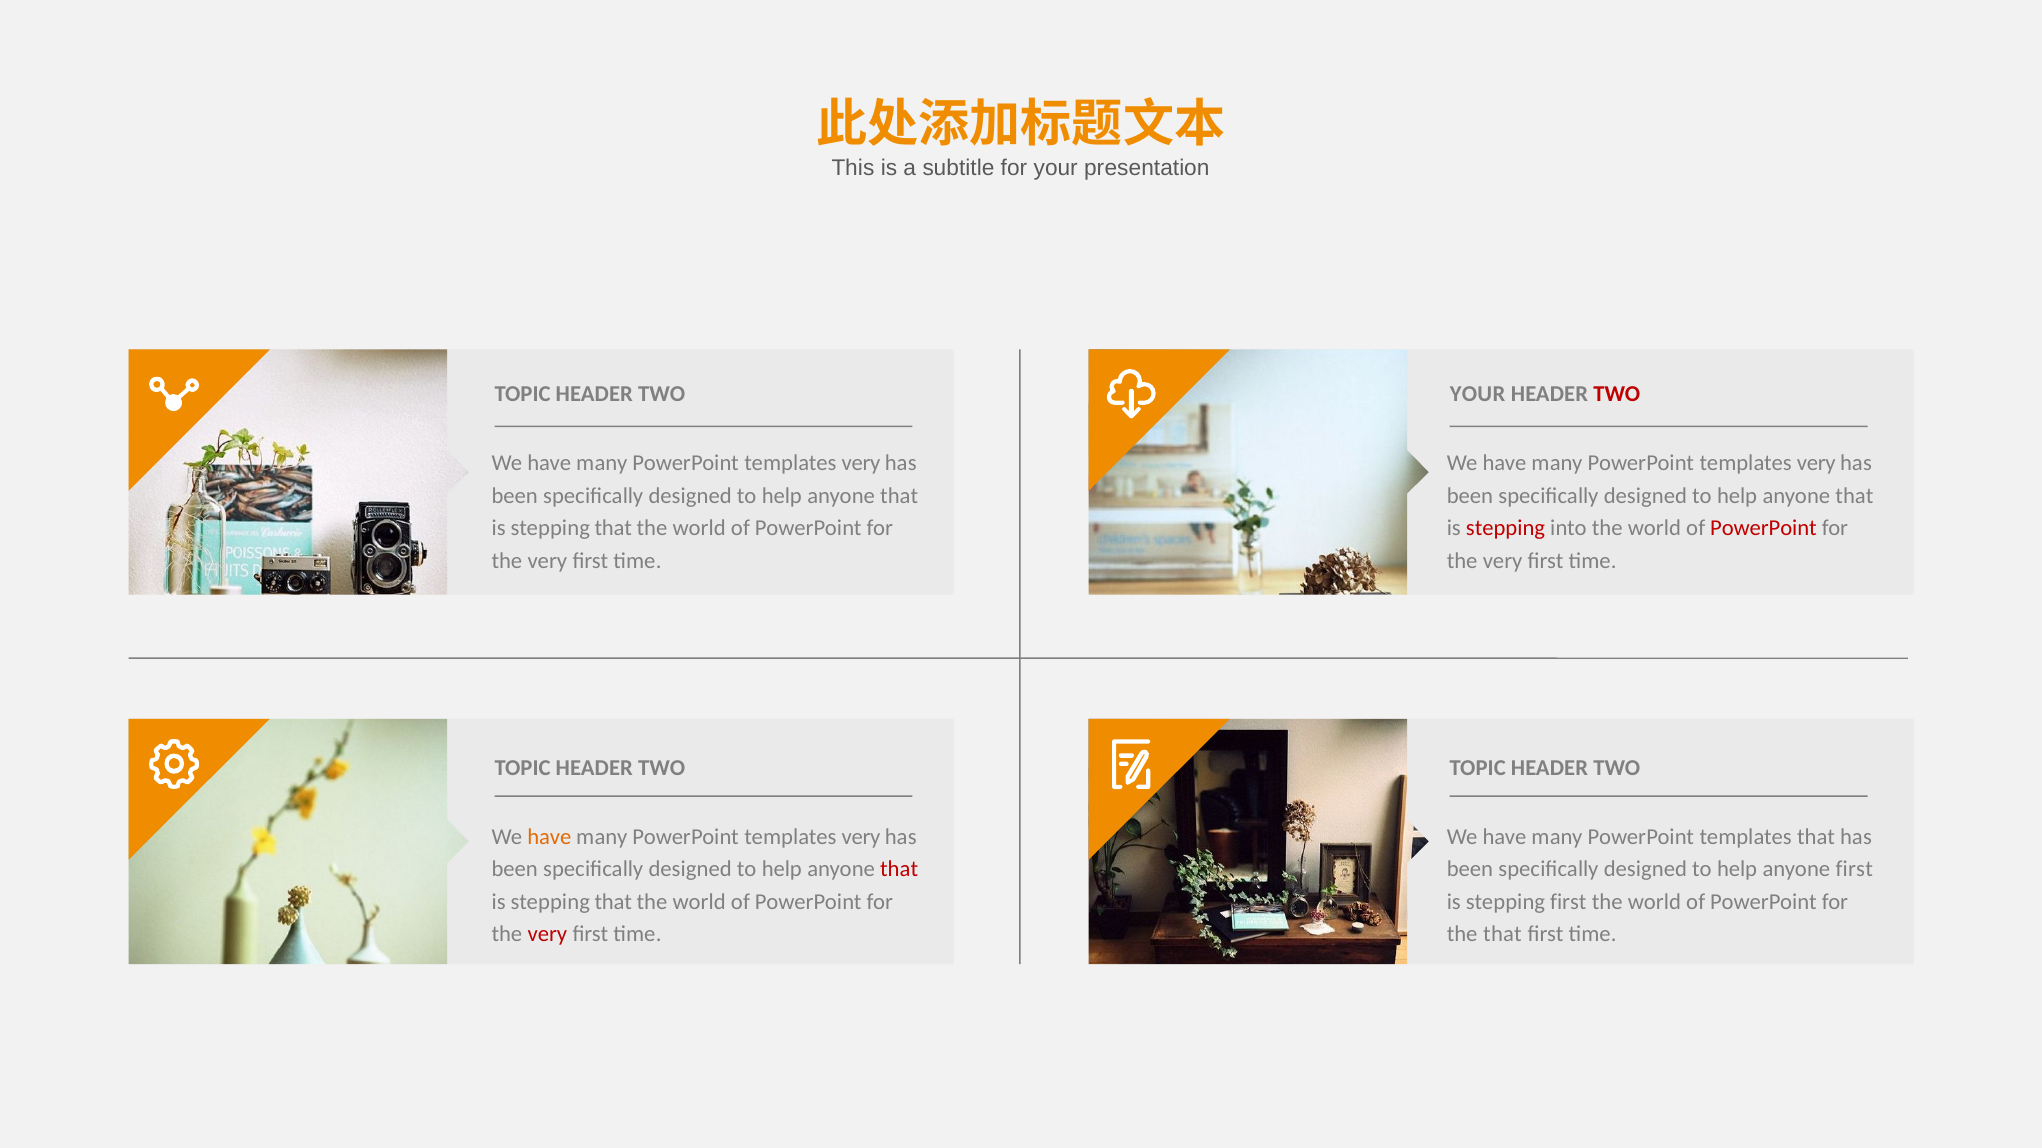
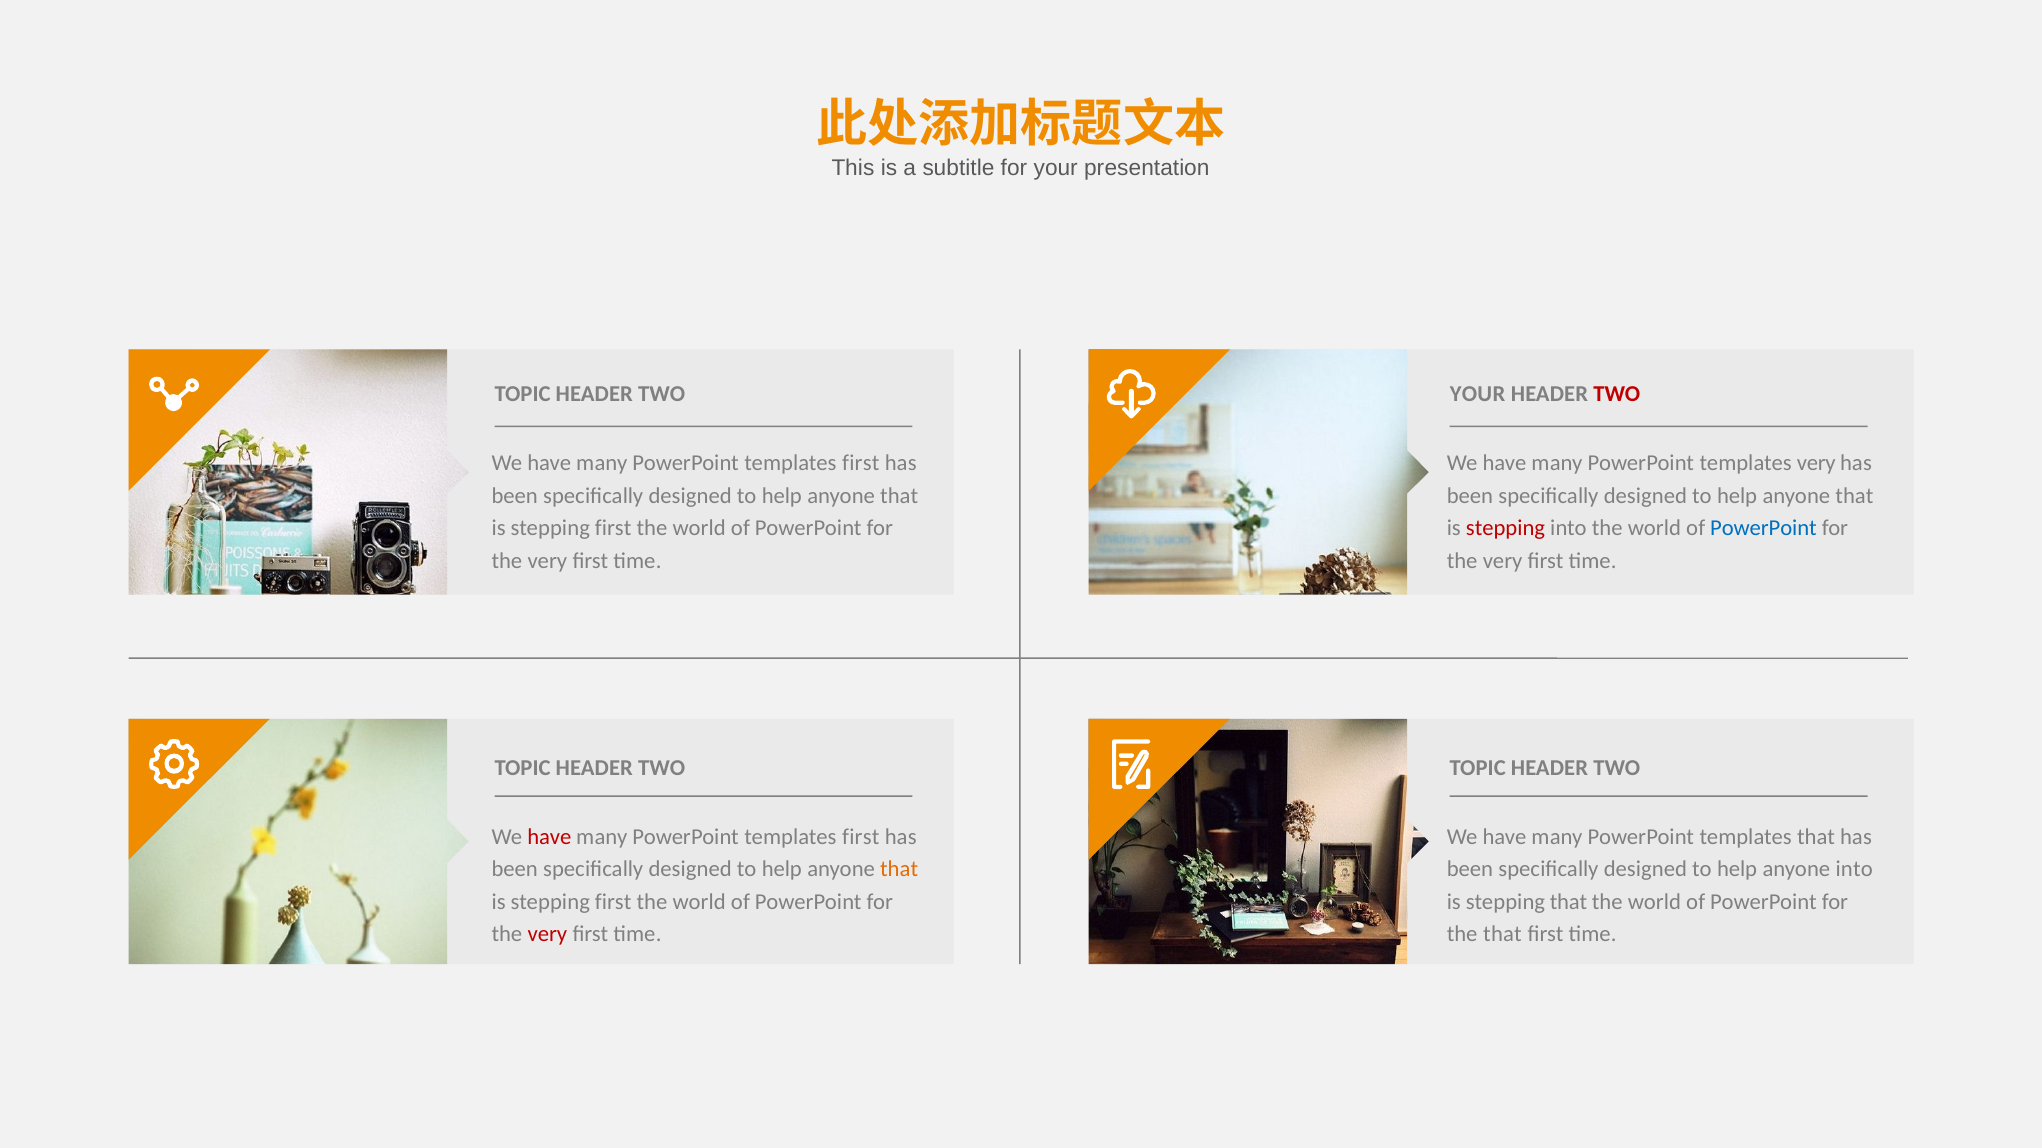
very at (861, 463): very -> first
that at (613, 528): that -> first
PowerPoint at (1763, 528) colour: red -> blue
have at (549, 837) colour: orange -> red
very at (861, 837): very -> first
that at (899, 869) colour: red -> orange
anyone first: first -> into
that at (613, 902): that -> first
stepping first: first -> that
